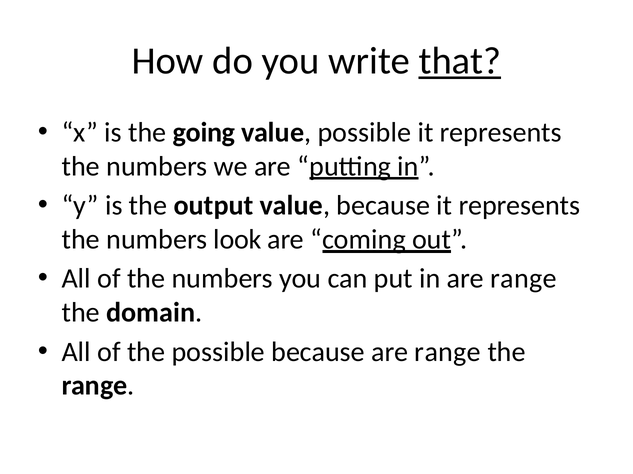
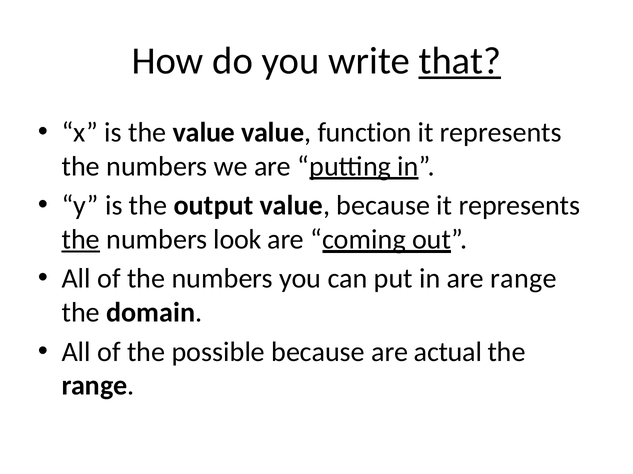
the going: going -> value
value possible: possible -> function
the at (81, 240) underline: none -> present
range at (448, 352): range -> actual
